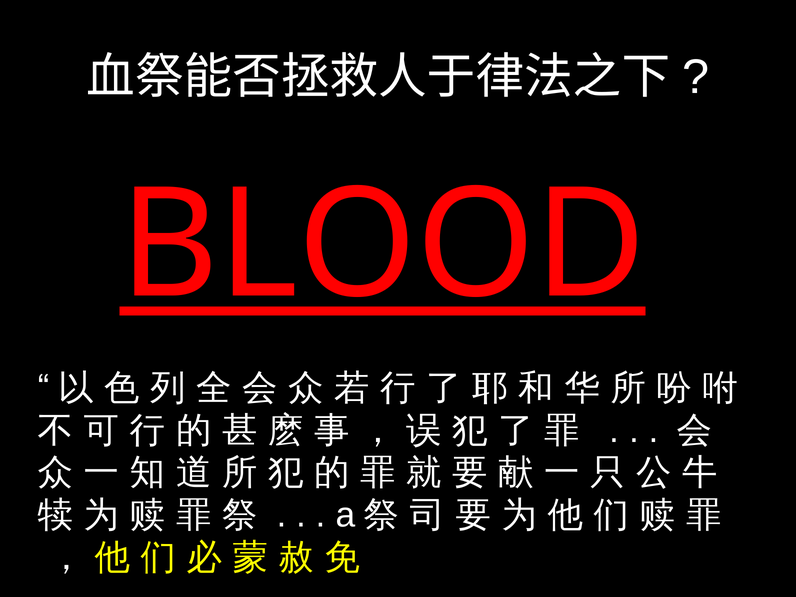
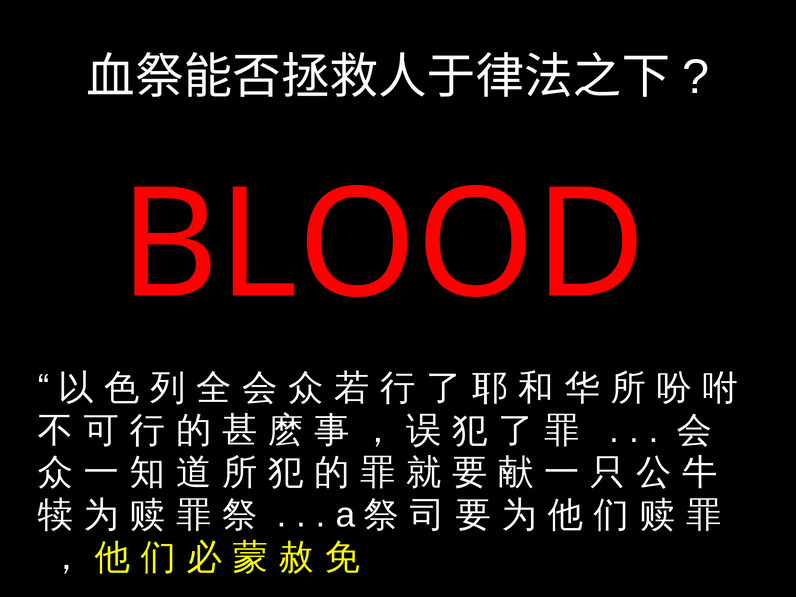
BLOOD underline: present -> none
